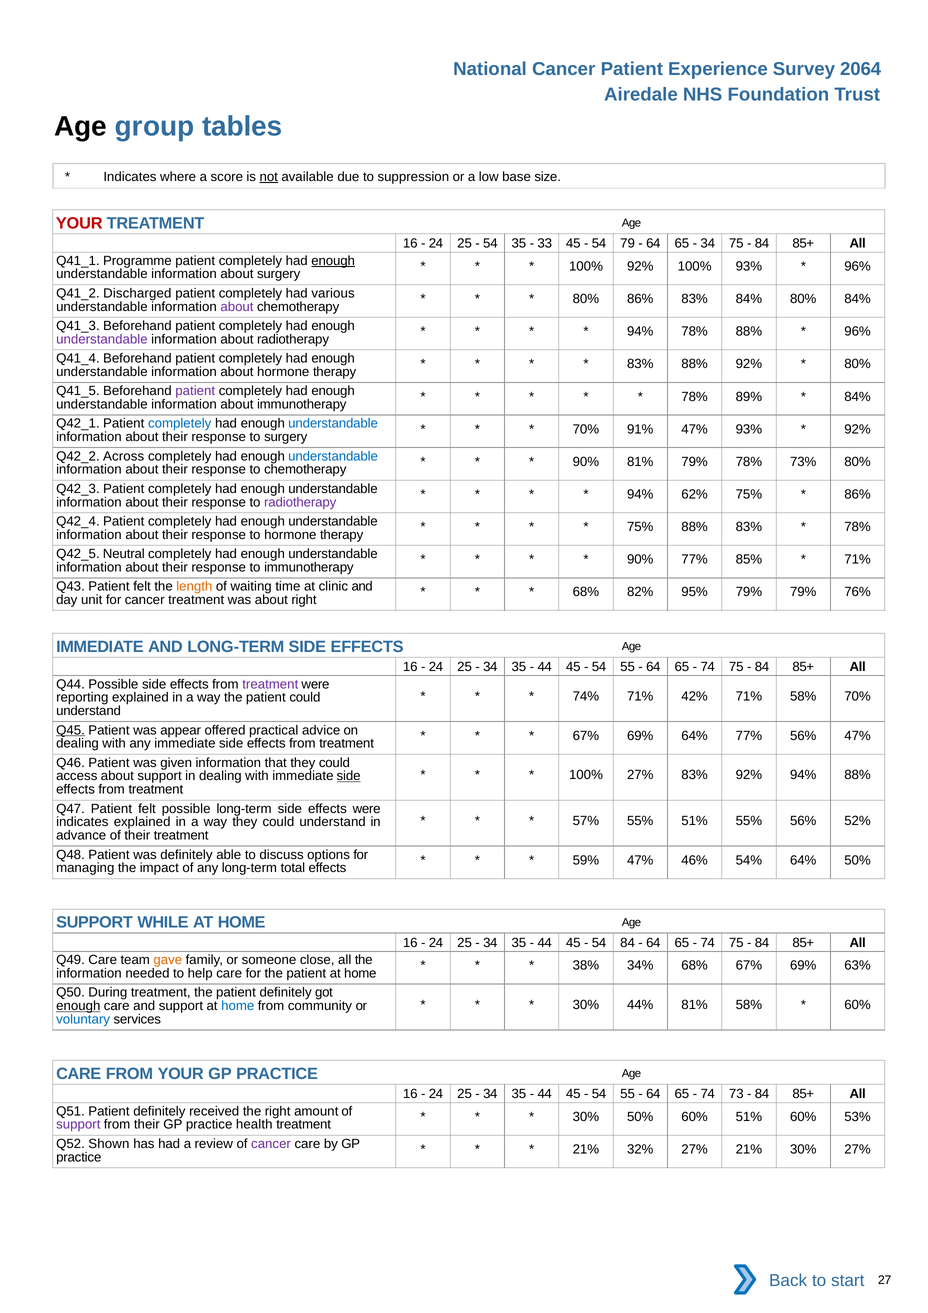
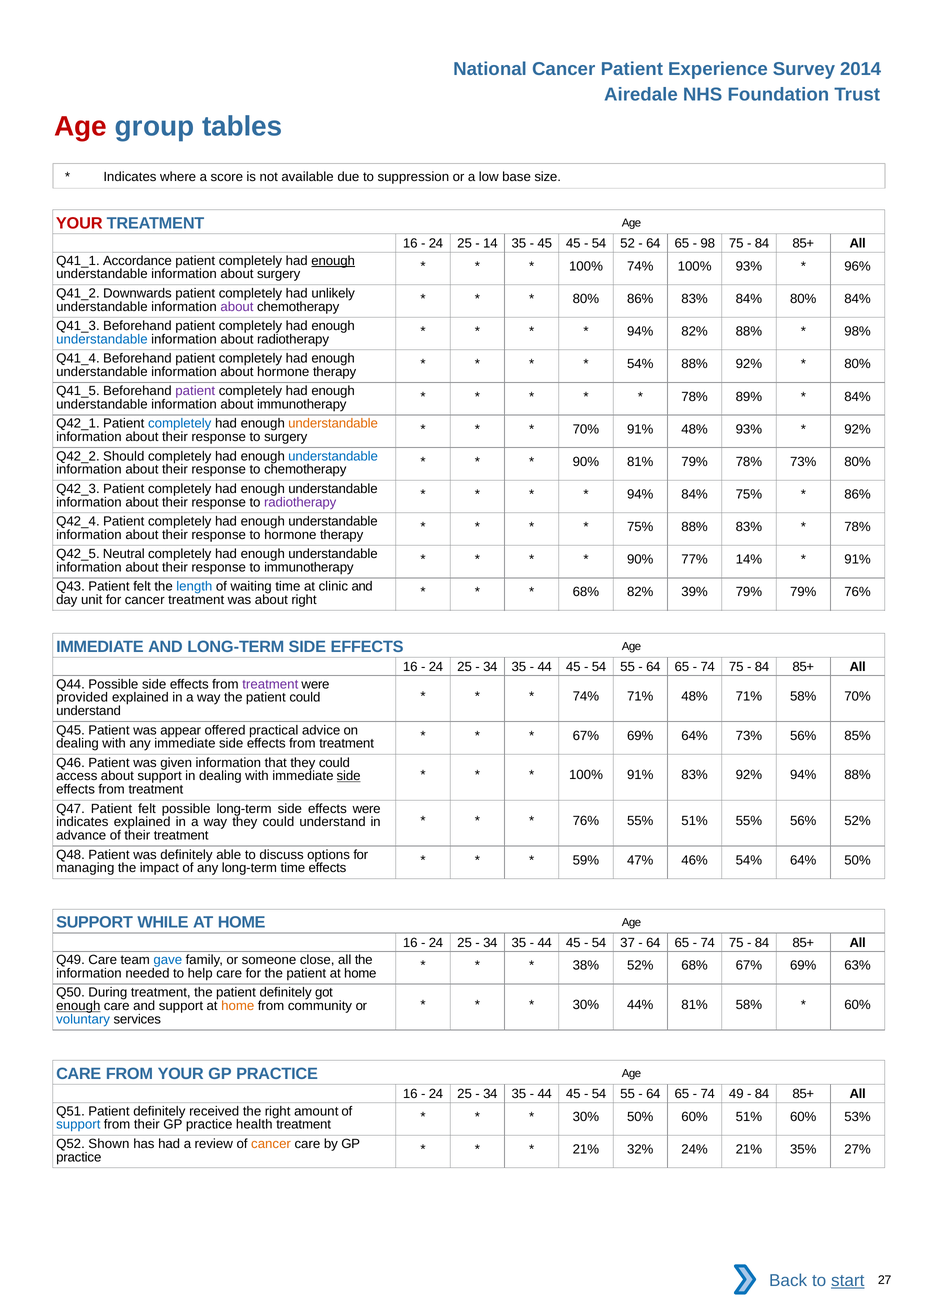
2064: 2064 -> 2014
Age at (81, 127) colour: black -> red
not underline: present -> none
54 at (490, 243): 54 -> 14
33 at (545, 243): 33 -> 45
79: 79 -> 52
34 at (708, 243): 34 -> 98
Programme: Programme -> Accordance
100% 92%: 92% -> 74%
Discharged: Discharged -> Downwards
various: various -> unlikely
94% 78%: 78% -> 82%
96% at (858, 332): 96% -> 98%
understandable at (102, 339) colour: purple -> blue
83% at (640, 364): 83% -> 54%
understandable at (333, 424) colour: blue -> orange
91% 47%: 47% -> 48%
Across: Across -> Should
94% 62%: 62% -> 84%
85%: 85% -> 14%
71% at (858, 560): 71% -> 91%
length colour: orange -> blue
95%: 95% -> 39%
71% 42%: 42% -> 48%
reporting: reporting -> provided
Q45 underline: present -> none
64% 77%: 77% -> 73%
56% 47%: 47% -> 85%
100% 27%: 27% -> 91%
57% at (586, 821): 57% -> 76%
long-term total: total -> time
54 84: 84 -> 37
gave colour: orange -> blue
38% 34%: 34% -> 52%
home at (238, 1006) colour: blue -> orange
73: 73 -> 49
support at (78, 1125) colour: purple -> blue
cancer at (271, 1144) colour: purple -> orange
32% 27%: 27% -> 24%
21% 30%: 30% -> 35%
start underline: none -> present
